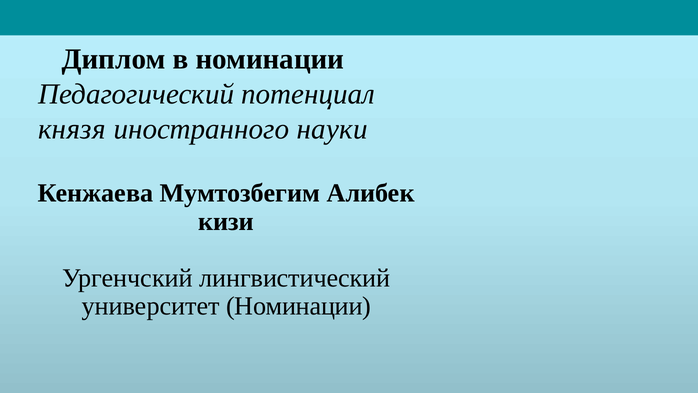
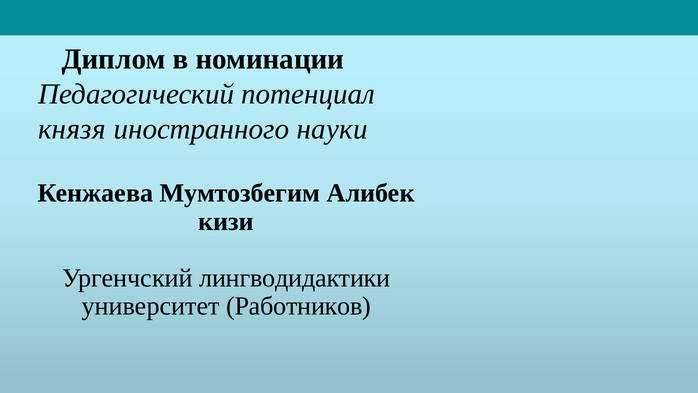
лингвистический: лингвистический -> лингводидактики
университет Номинации: Номинации -> Работников
